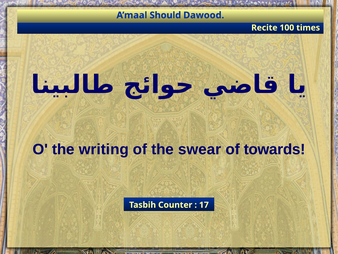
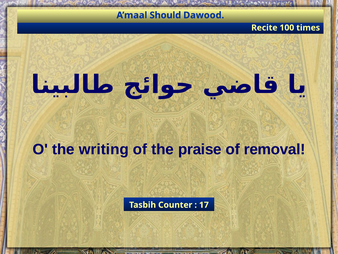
swear: swear -> praise
towards: towards -> removal
